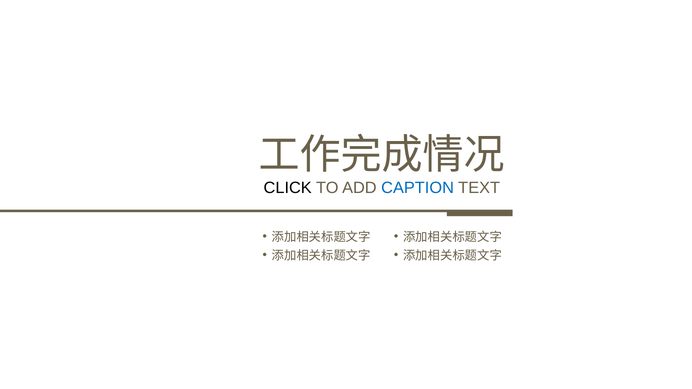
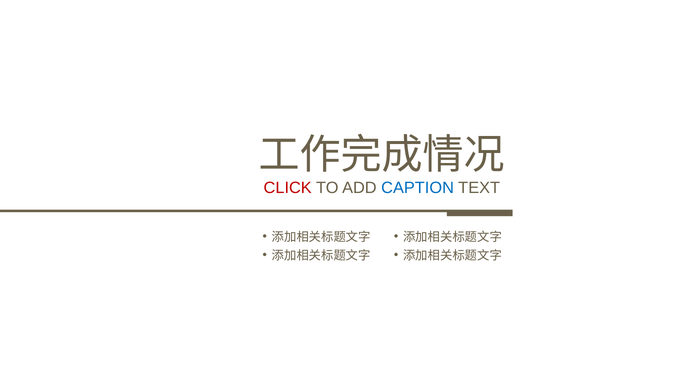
CLICK colour: black -> red
